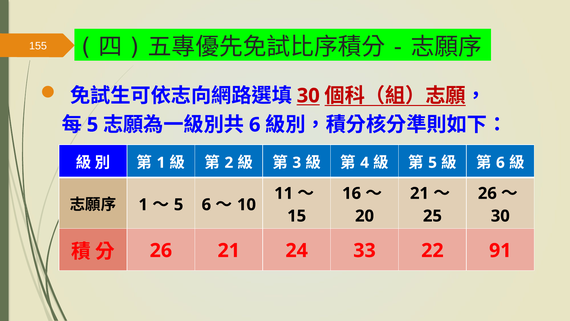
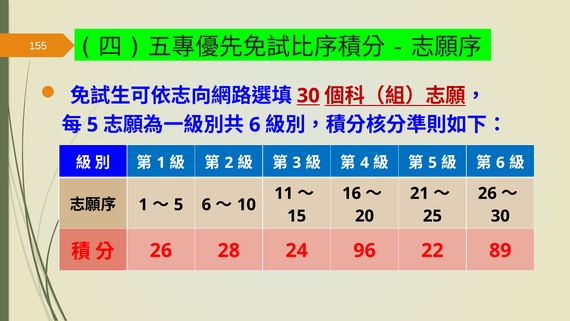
26 21: 21 -> 28
33: 33 -> 96
91: 91 -> 89
